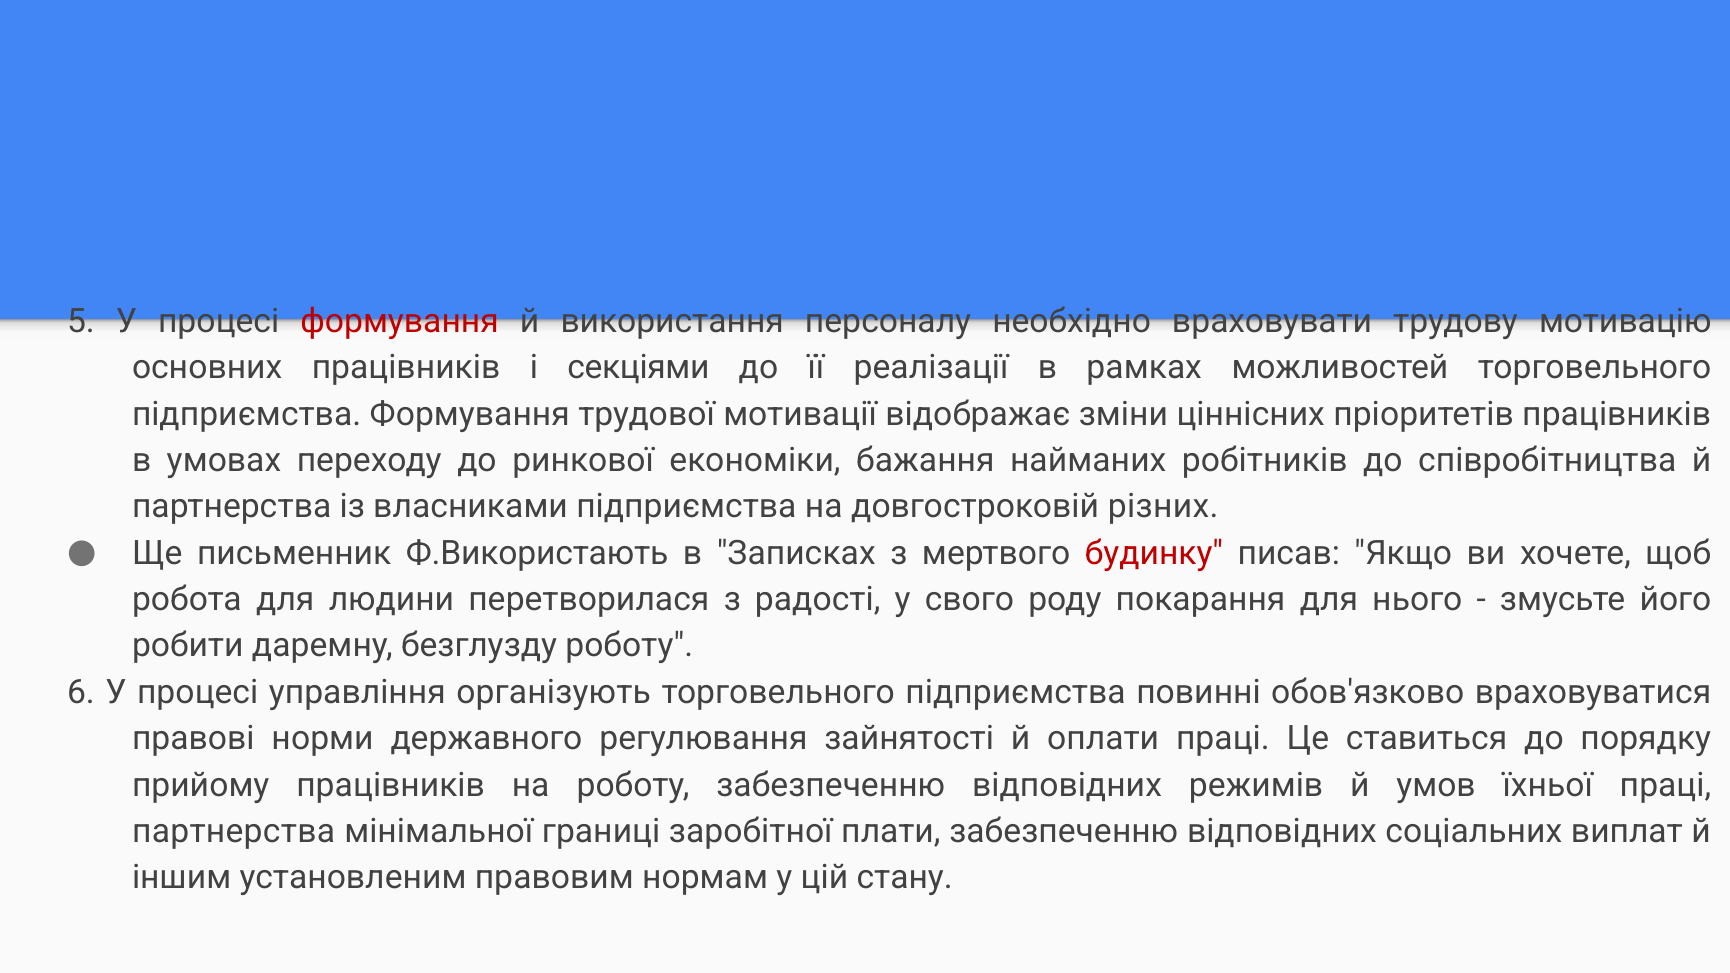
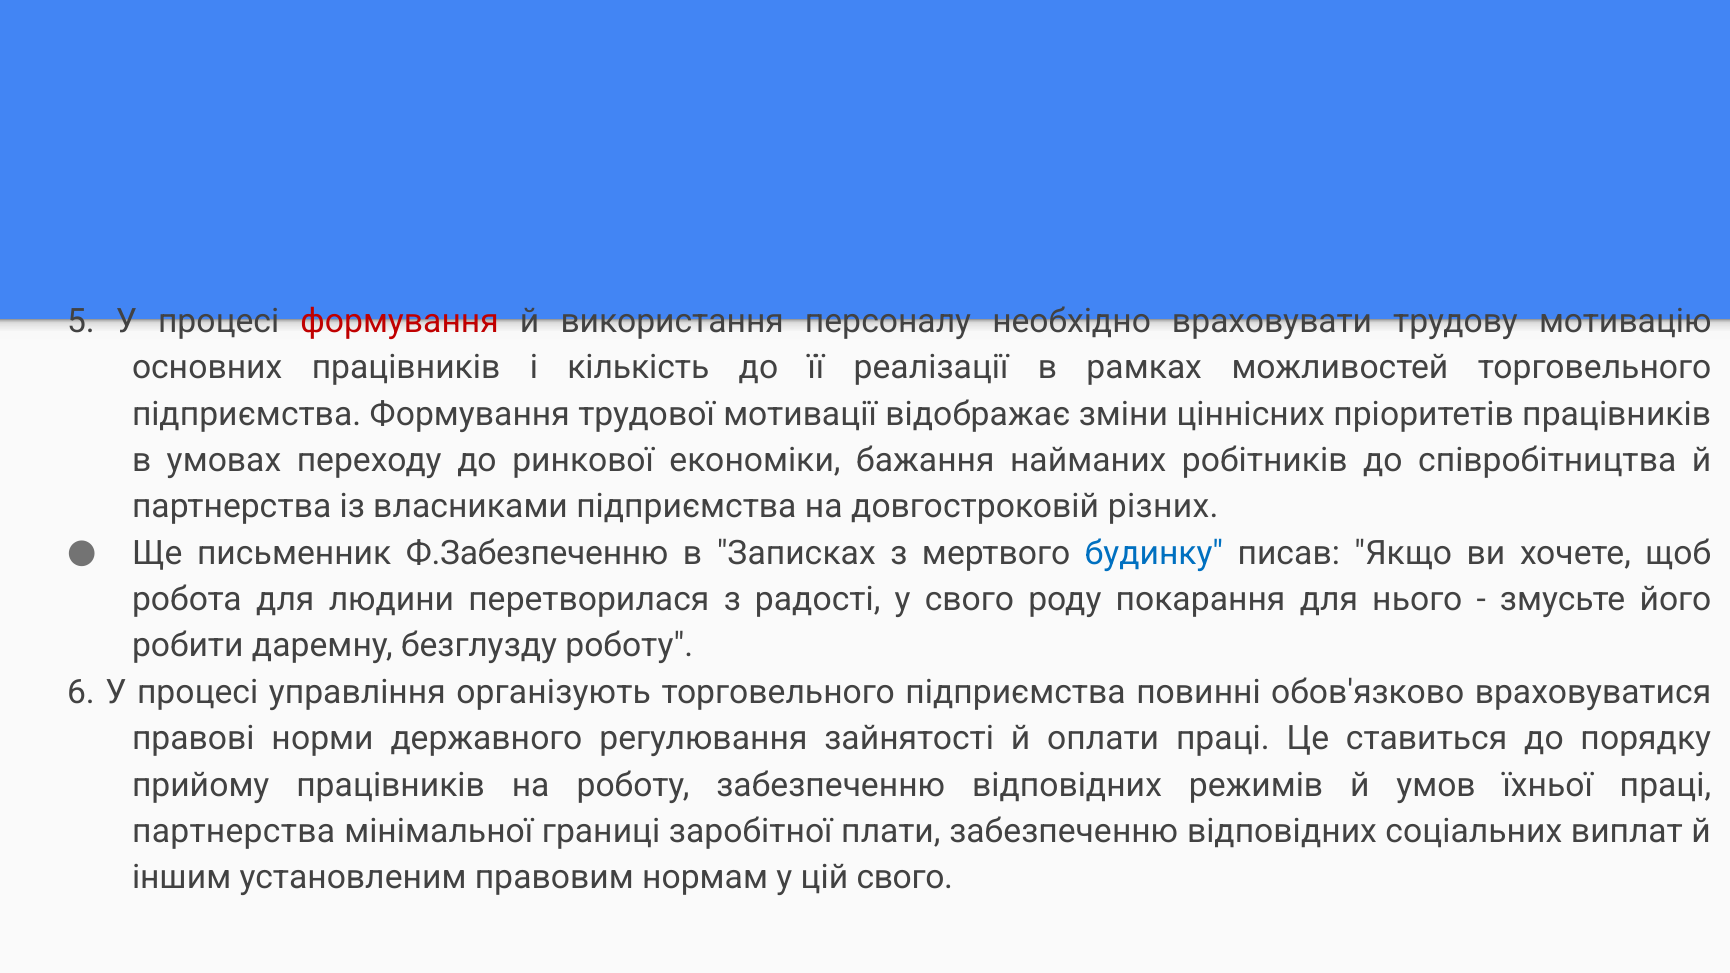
секціями: секціями -> кількість
Ф.Використають: Ф.Використають -> Ф.Забезпеченню
будинку colour: red -> blue
цій стану: стану -> свого
